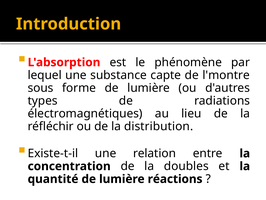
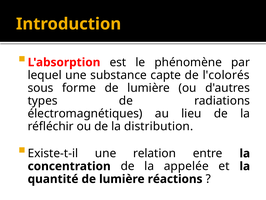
l'montre: l'montre -> l'colorés
doubles: doubles -> appelée
